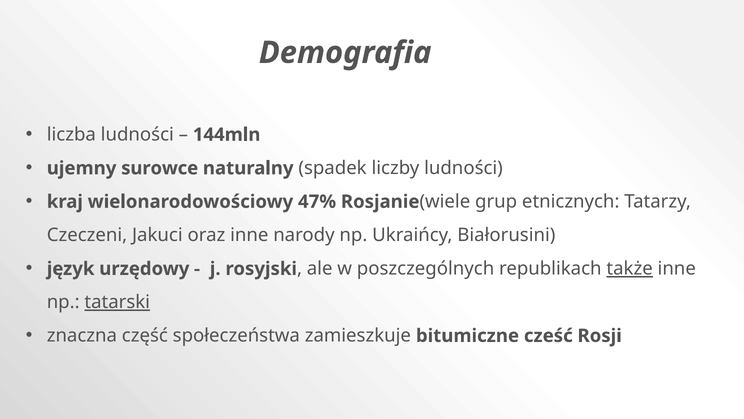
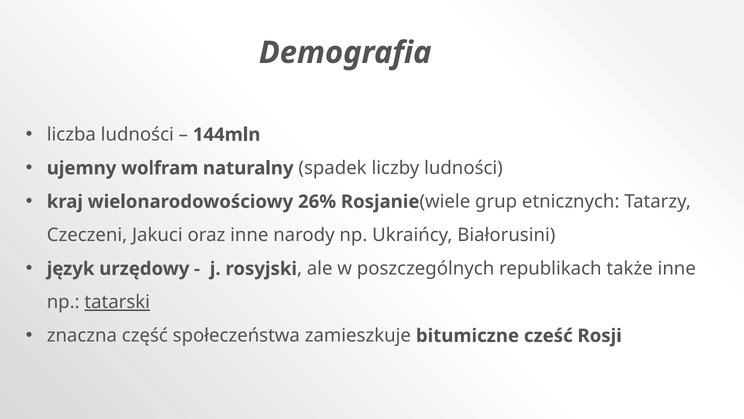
surowce: surowce -> wolfram
47%: 47% -> 26%
także underline: present -> none
